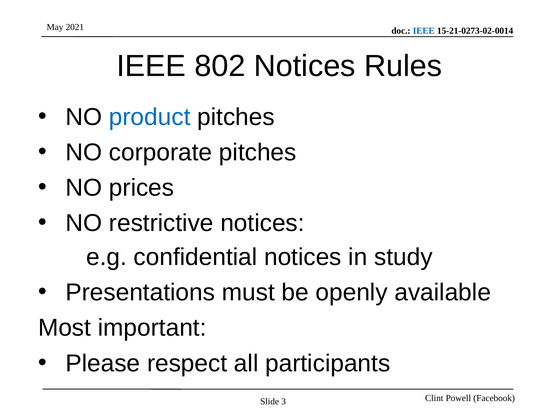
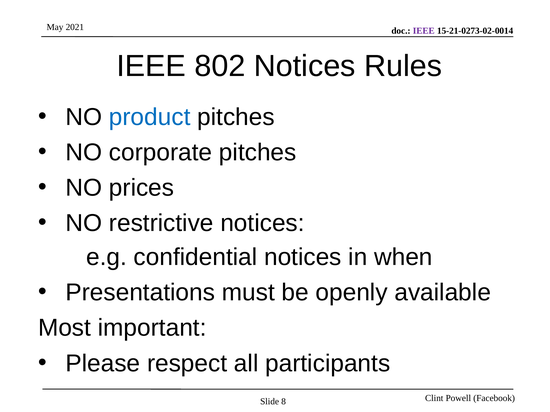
IEEE at (424, 31) colour: blue -> purple
study: study -> when
3: 3 -> 8
